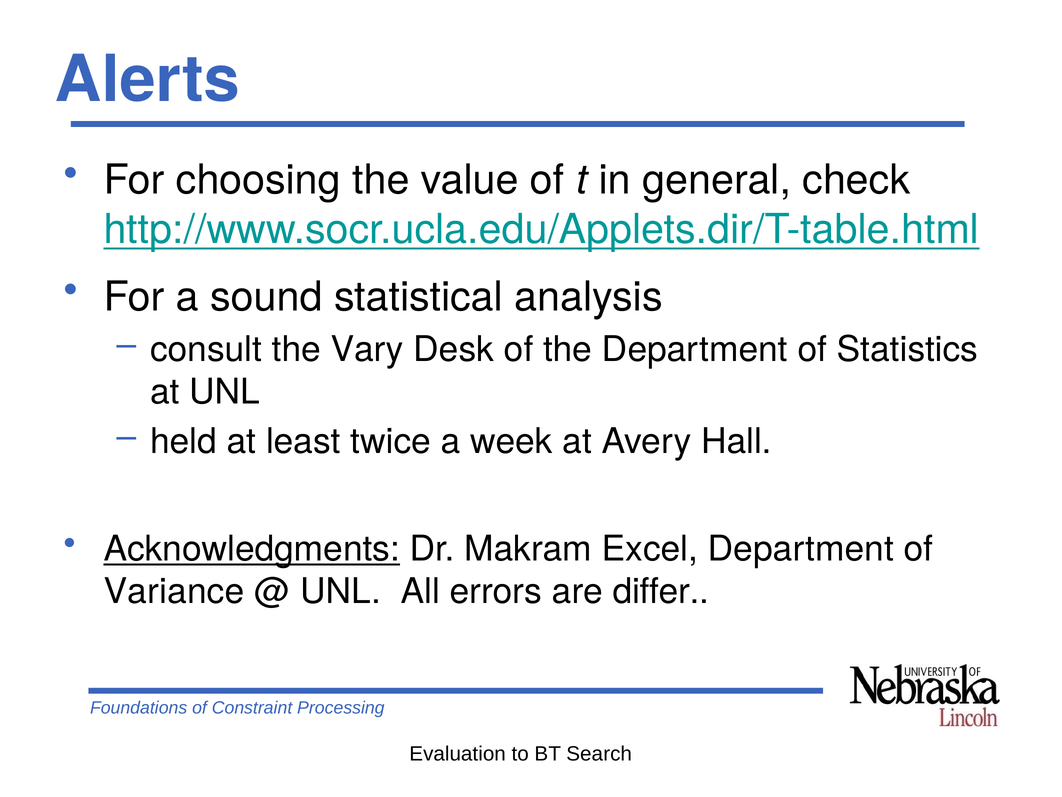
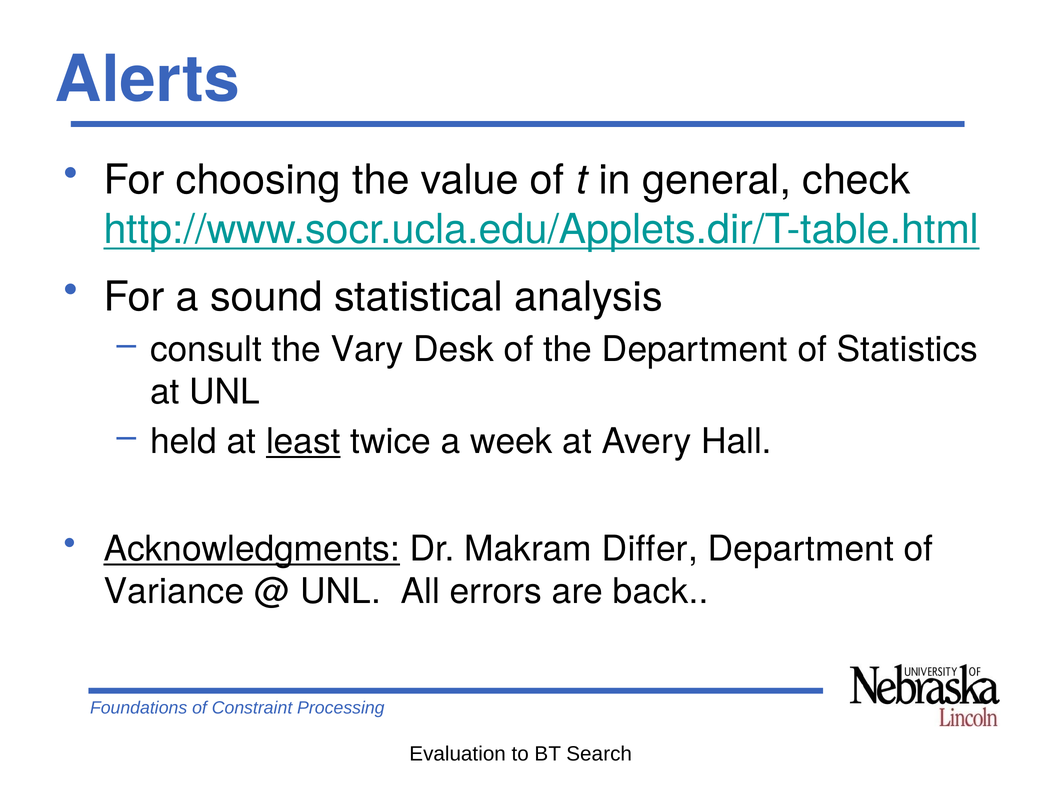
least underline: none -> present
Excel: Excel -> Differ
differ: differ -> back
